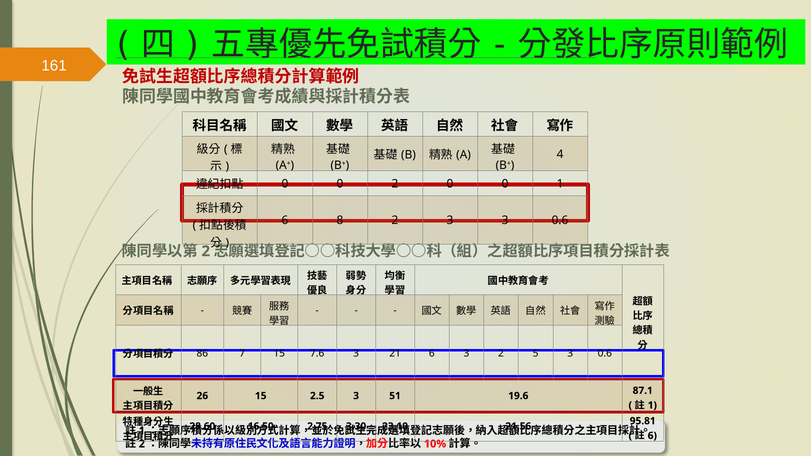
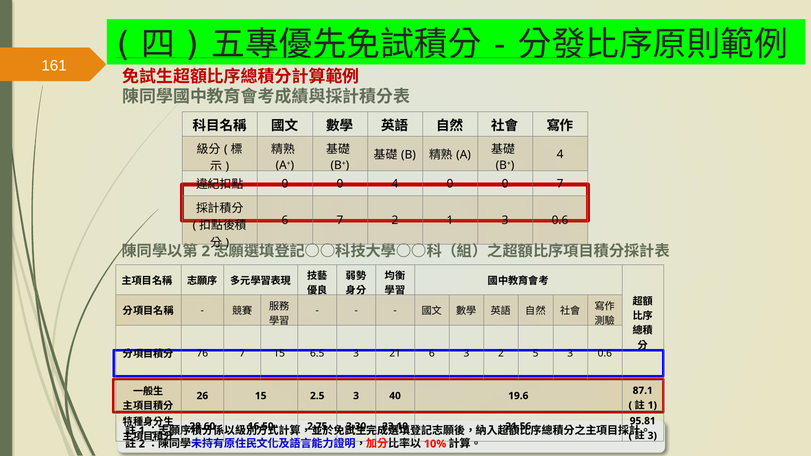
0 2: 2 -> 4
0 1: 1 -> 7
6 8: 8 -> 7
2 3: 3 -> 1
86: 86 -> 76
7.6: 7.6 -> 6.5
51: 51 -> 40
6 at (652, 436): 6 -> 3
